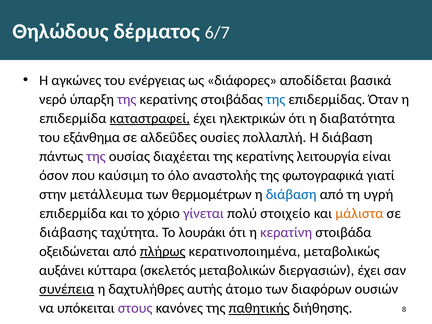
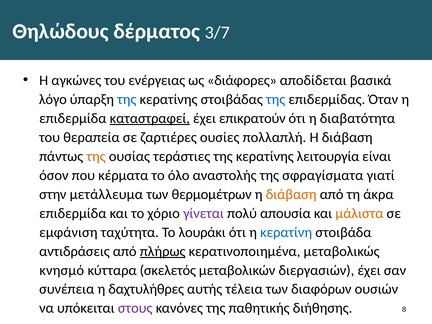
6/7: 6/7 -> 3/7
νερό: νερό -> λόγο
της at (127, 99) colour: purple -> blue
ηλεκτρικών: ηλεκτρικών -> επικρατούν
εξάνθημα: εξάνθημα -> θεραπεία
αλδεΰδες: αλδεΰδες -> ζαρτιέρες
της at (96, 156) colour: purple -> orange
διαχέεται: διαχέεται -> τεράστιες
καύσιμη: καύσιμη -> κέρματα
φωτογραφικά: φωτογραφικά -> σφραγίσματα
διάβαση at (291, 194) colour: blue -> orange
υγρή: υγρή -> άκρα
στοιχείο: στοιχείο -> απουσία
διάβασης: διάβασης -> εμφάνιση
κερατίνη colour: purple -> blue
οξειδώνεται: οξειδώνεται -> αντιδράσεις
αυξάνει: αυξάνει -> κνησμό
συνέπεια underline: present -> none
άτομο: άτομο -> τέλεια
παθητικής underline: present -> none
